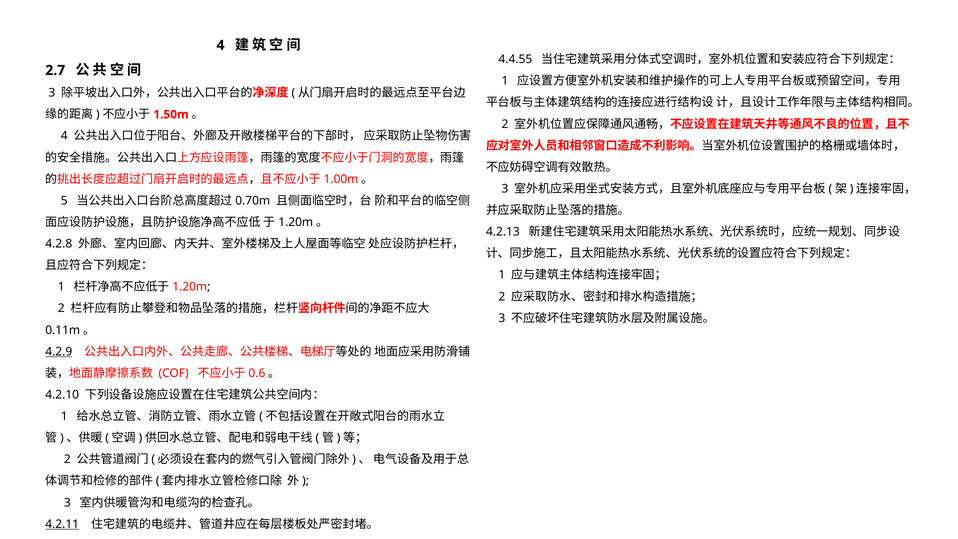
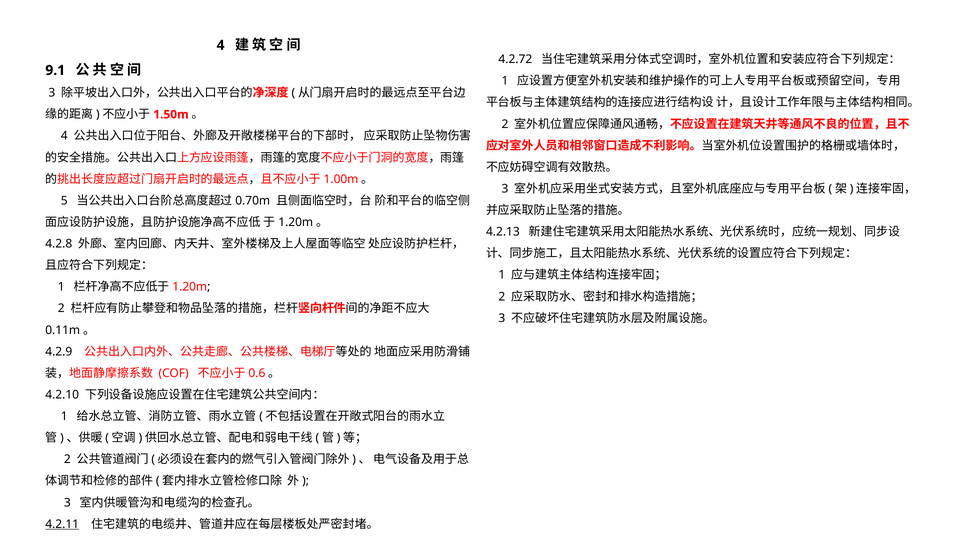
4.4.55: 4.4.55 -> 4.2.72
2.7: 2.7 -> 9.1
4.2.9 underline: present -> none
